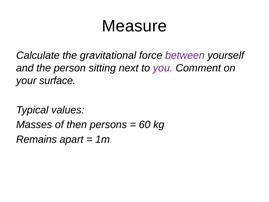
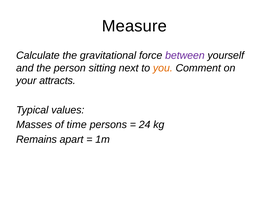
you colour: purple -> orange
surface: surface -> attracts
then: then -> time
60: 60 -> 24
